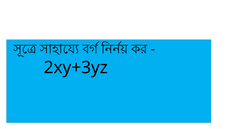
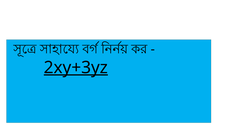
2xy+3yz underline: none -> present
